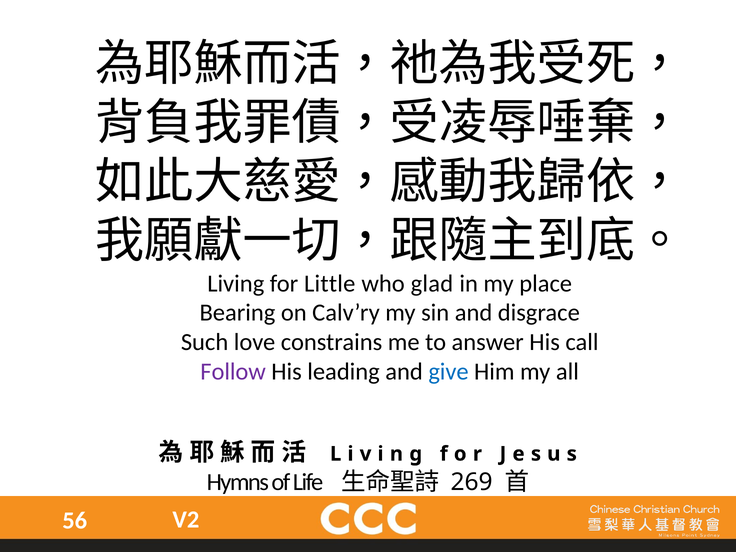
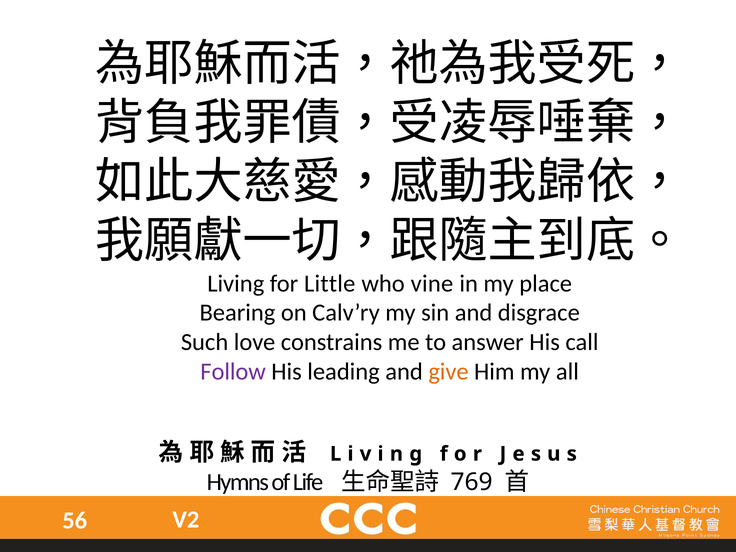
glad: glad -> vine
give colour: blue -> orange
269: 269 -> 769
